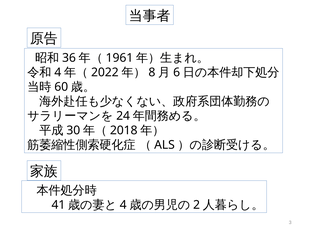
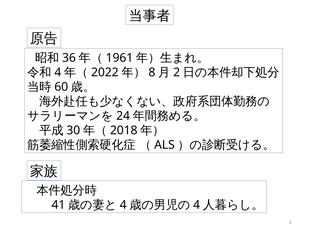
6: 6 -> 2
2 at (197, 204): 2 -> 4
